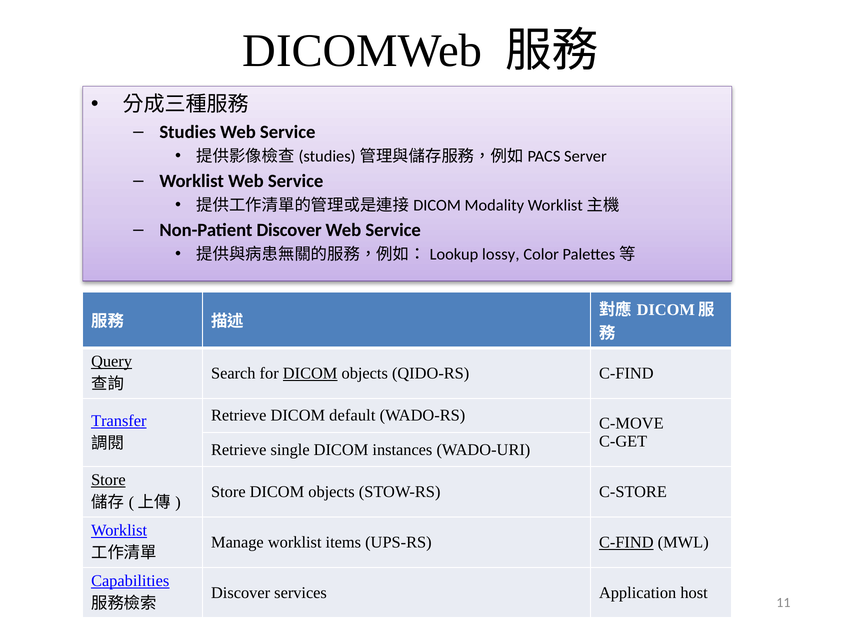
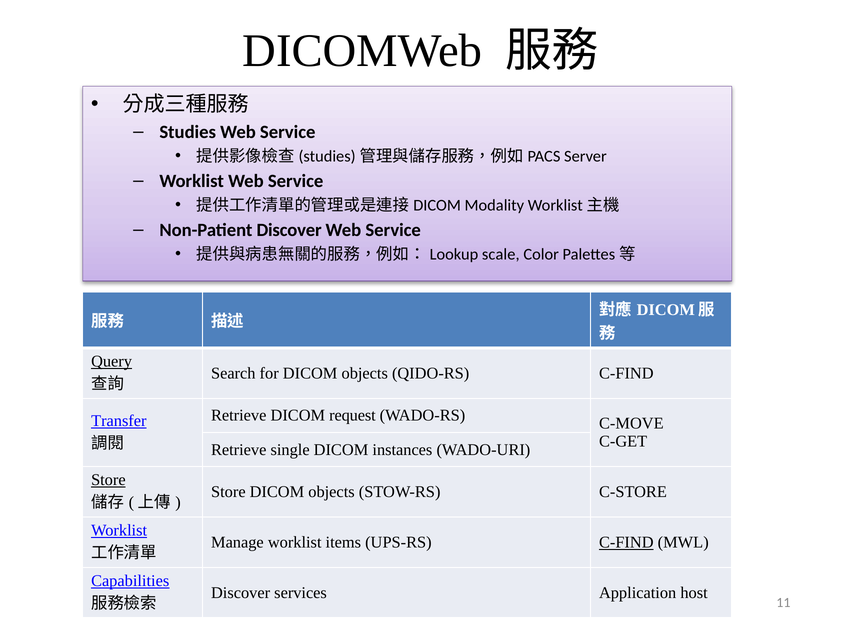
lossy: lossy -> scale
DICOM at (310, 373) underline: present -> none
default: default -> request
